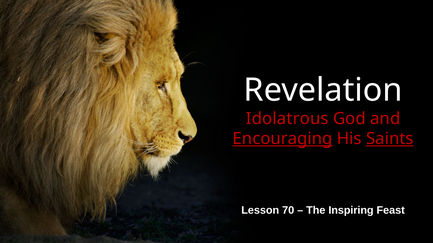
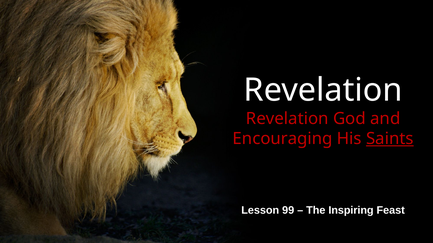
Idolatrous at (287, 119): Idolatrous -> Revelation
Encouraging underline: present -> none
70: 70 -> 99
